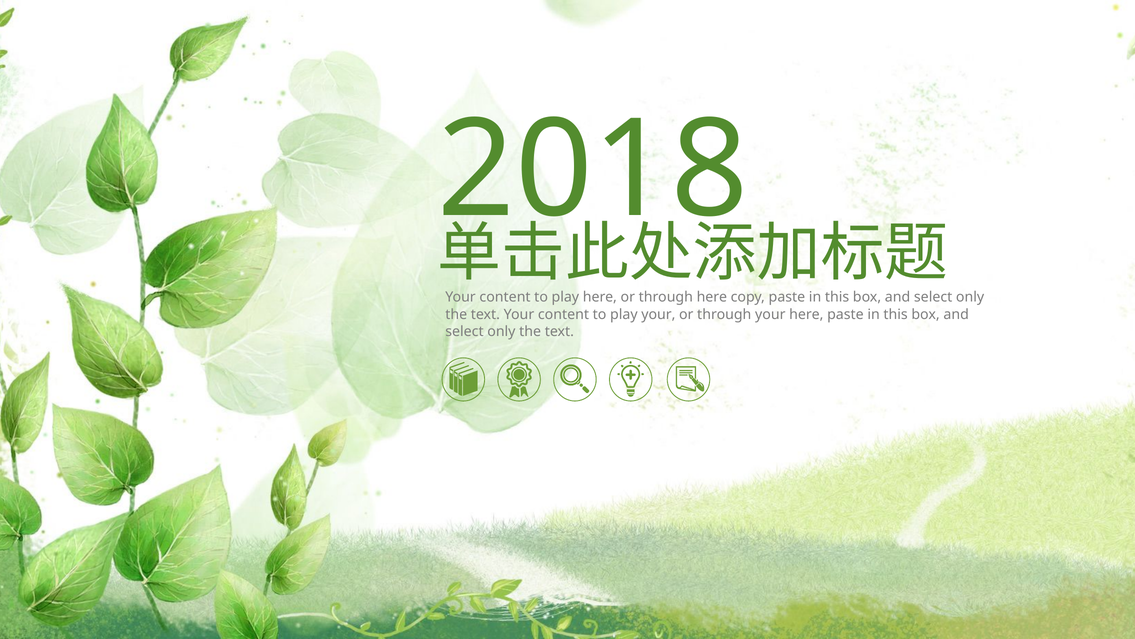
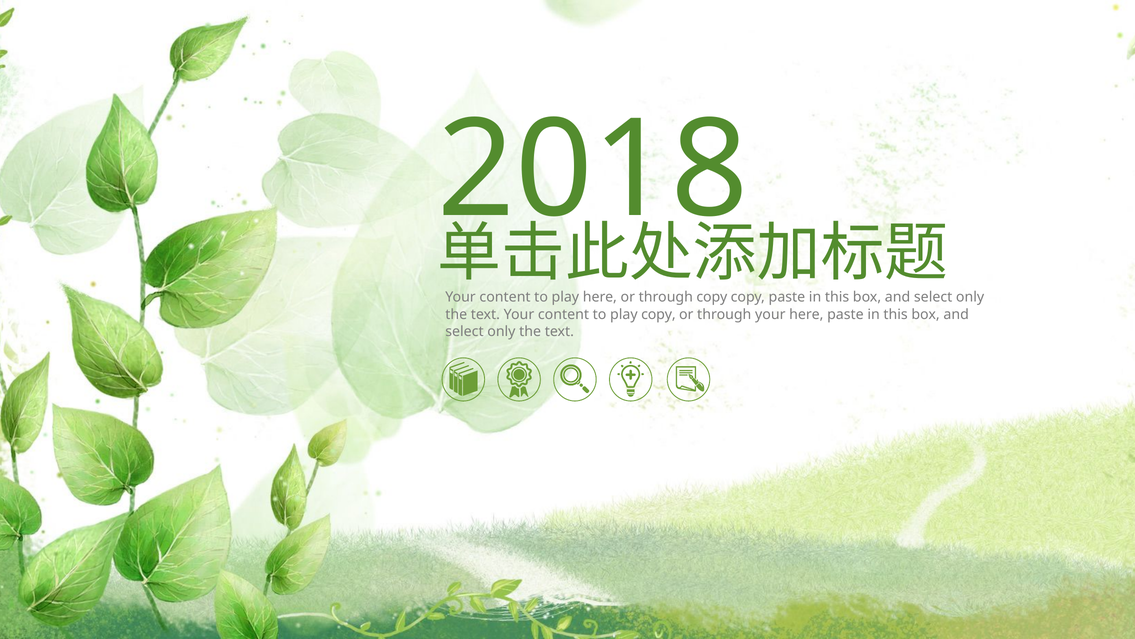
through here: here -> copy
play your: your -> copy
